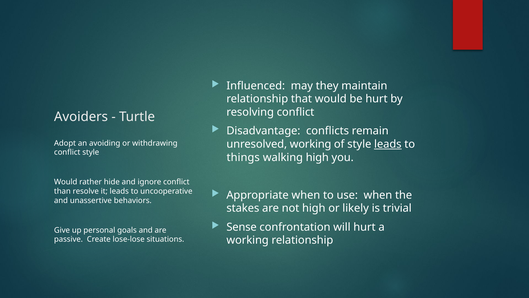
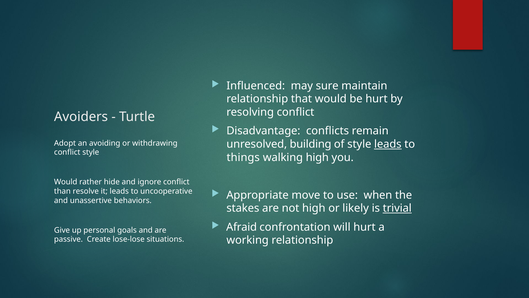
they: they -> sure
unresolved working: working -> building
Appropriate when: when -> move
trivial underline: none -> present
Sense: Sense -> Afraid
